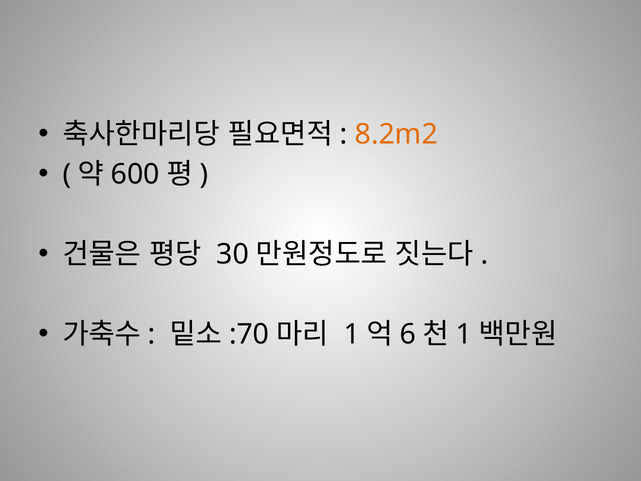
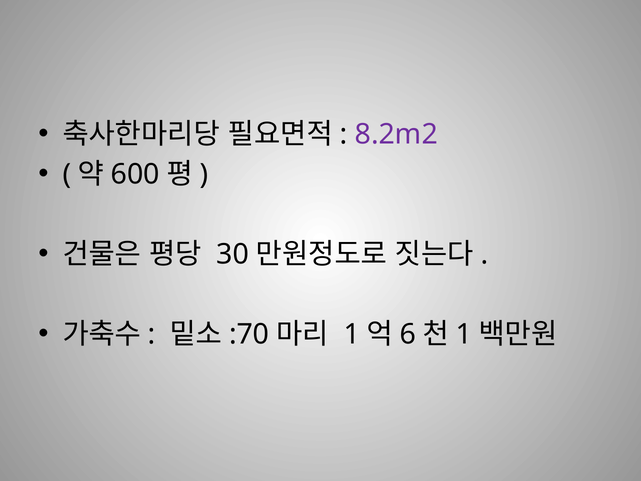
8.2m2 colour: orange -> purple
